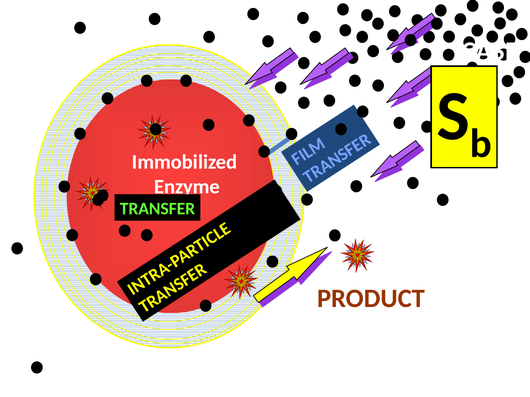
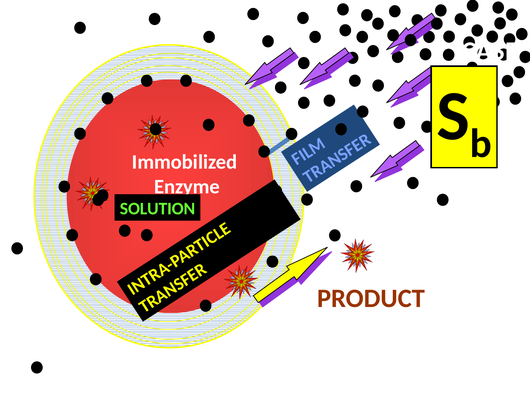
TRANSFER: TRANSFER -> SOLUTION
